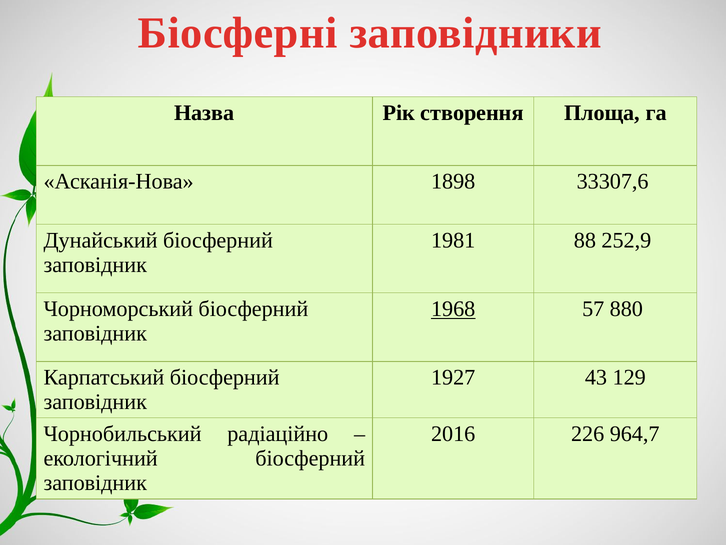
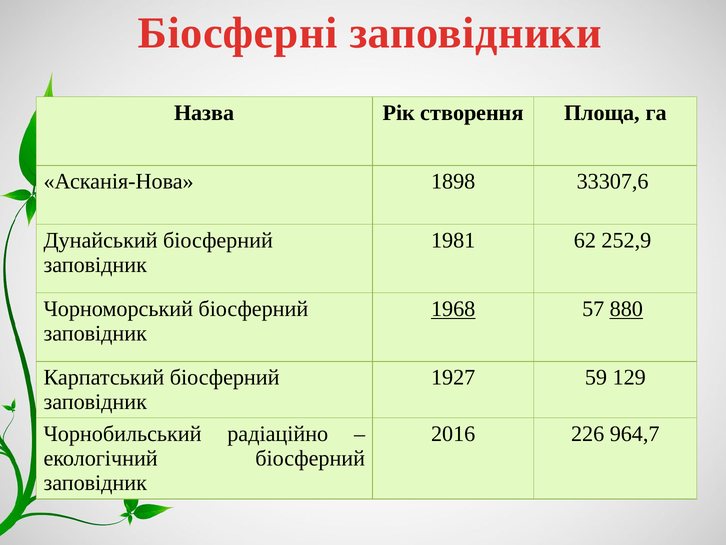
88: 88 -> 62
880 underline: none -> present
43: 43 -> 59
